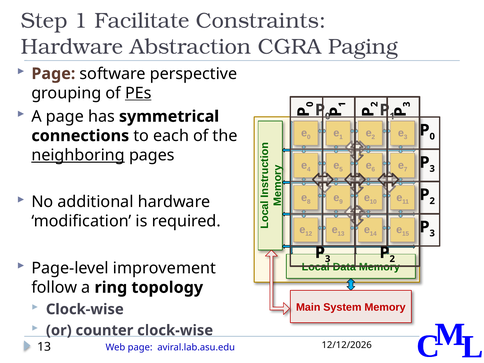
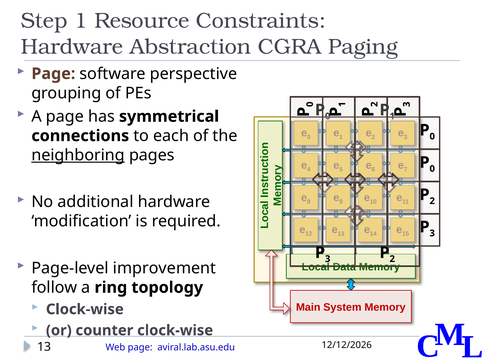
Facilitate: Facilitate -> Resource
PEs underline: present -> none
3 at (432, 169): 3 -> 0
